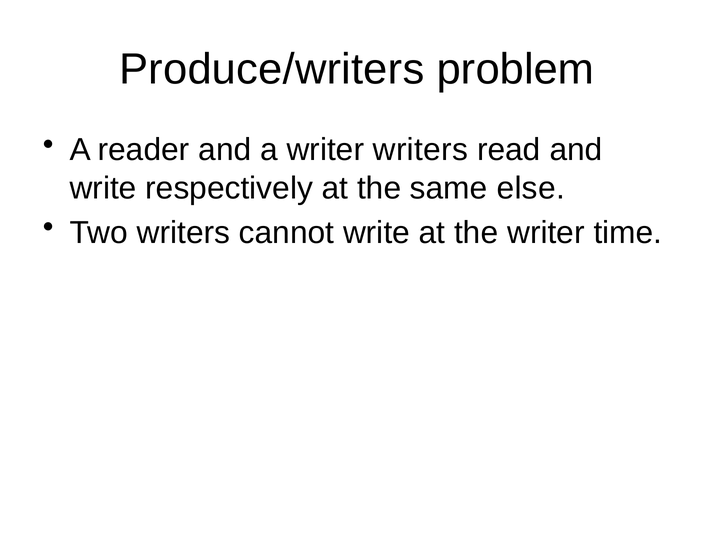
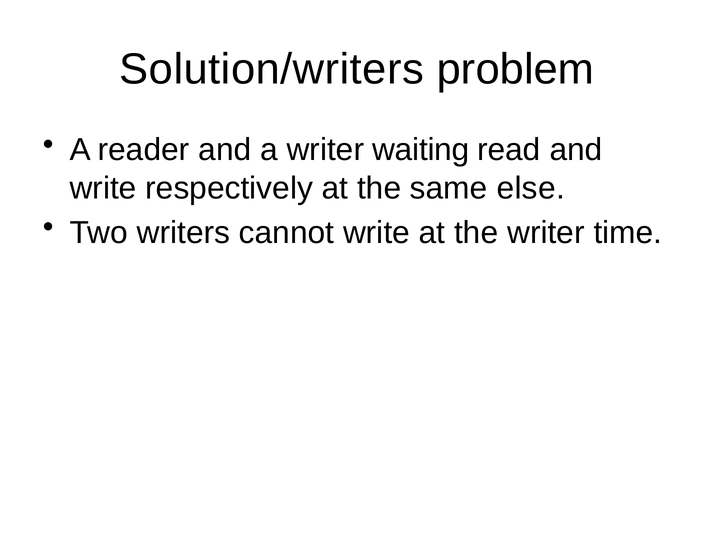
Produce/writers: Produce/writers -> Solution/writers
writer writers: writers -> waiting
